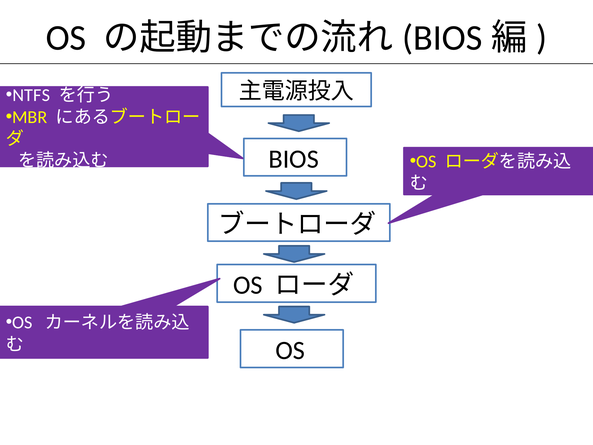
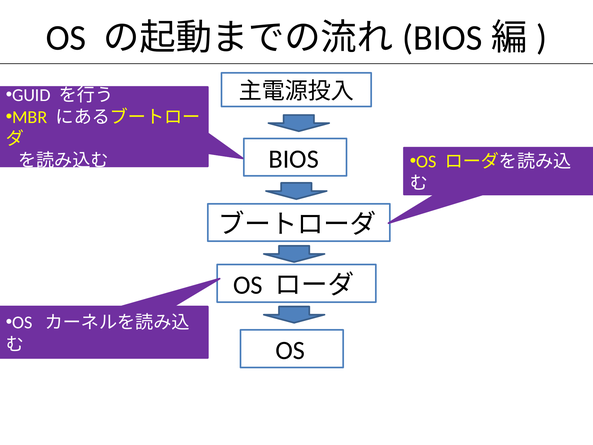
NTFS: NTFS -> GUID
